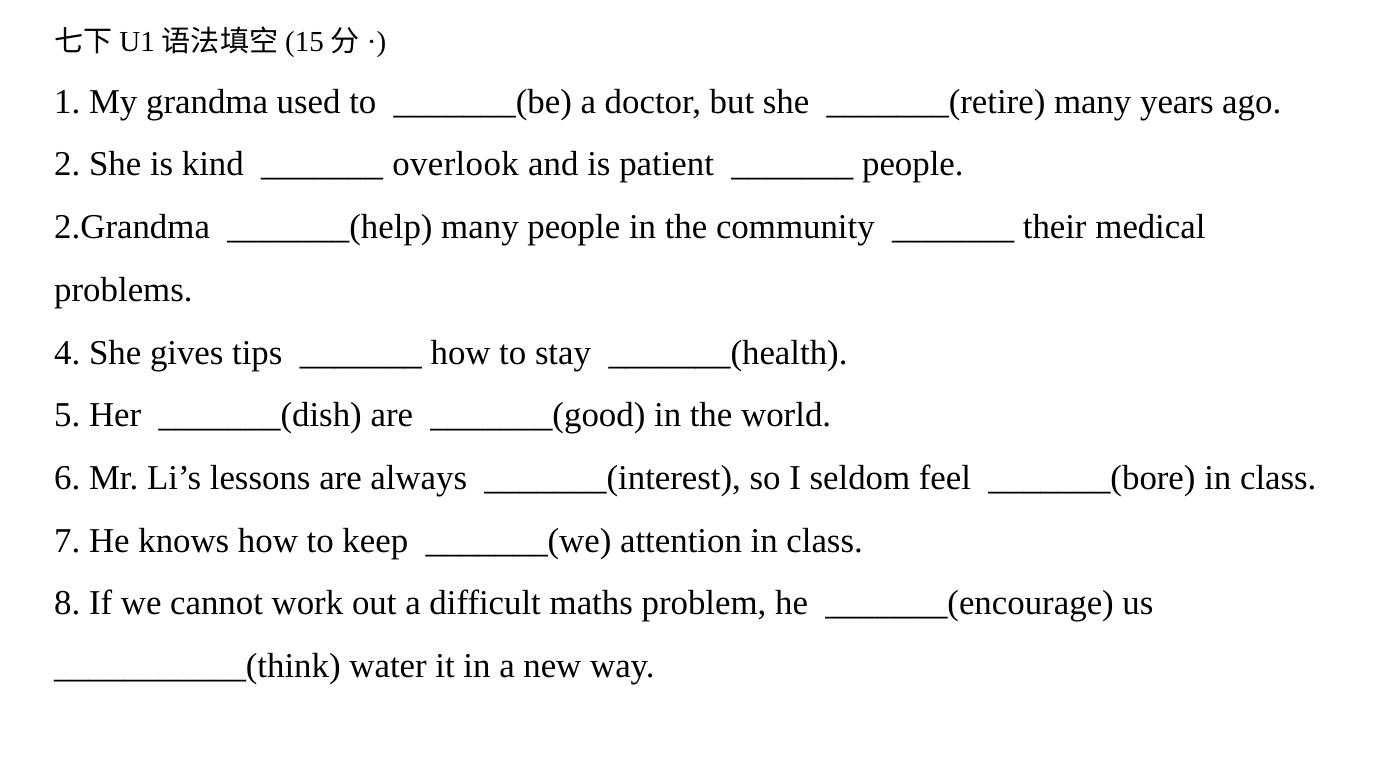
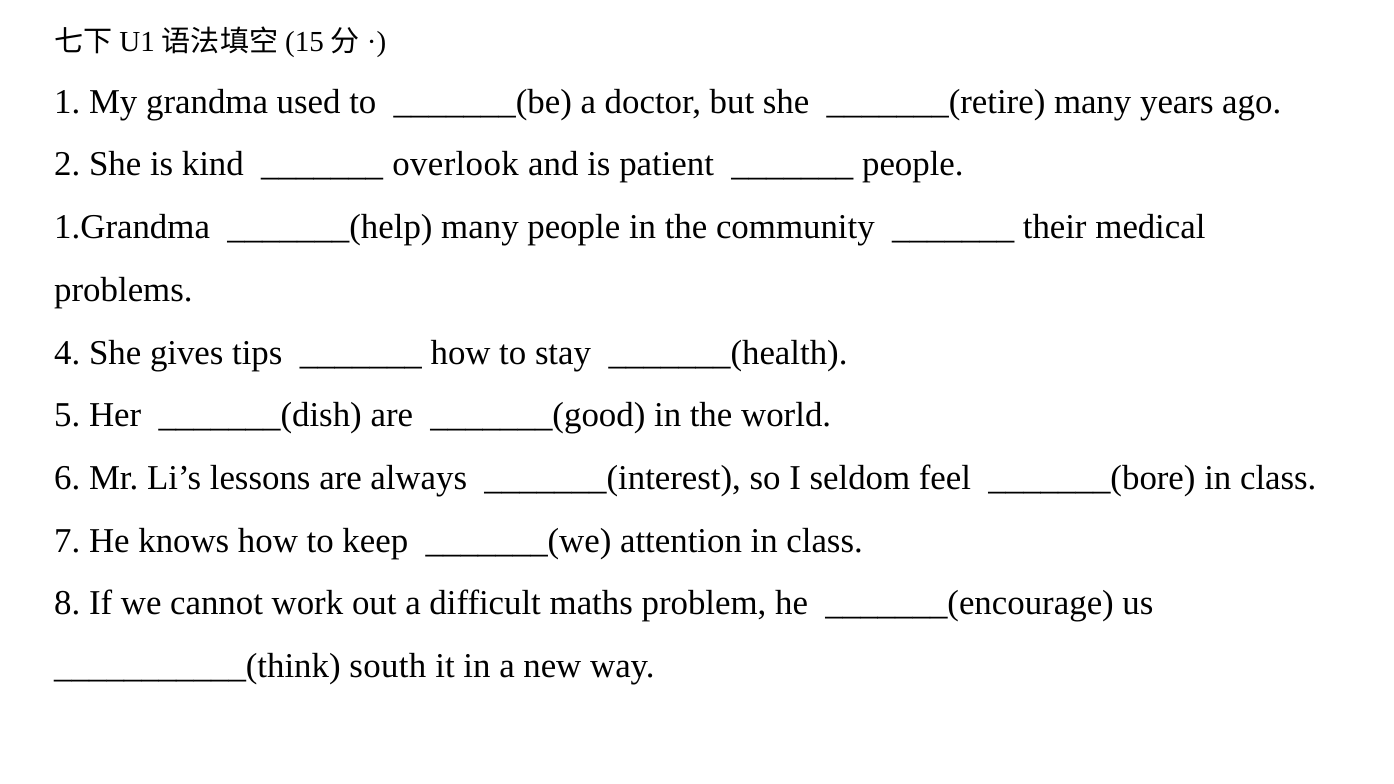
2.Grandma: 2.Grandma -> 1.Grandma
water: water -> south
